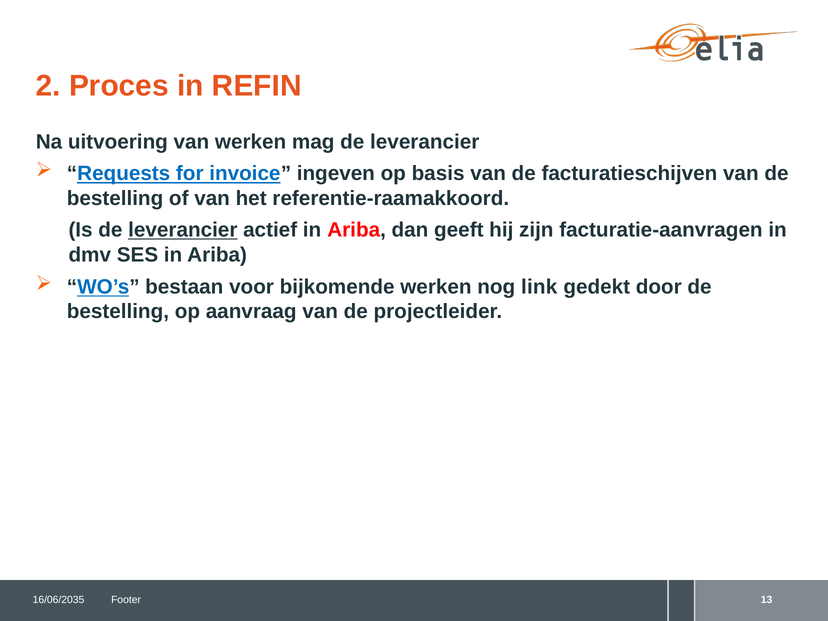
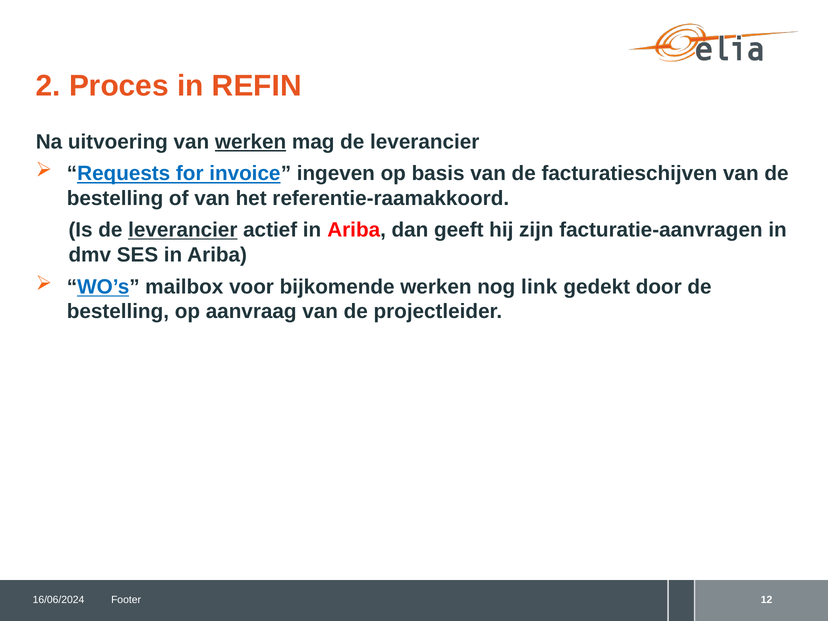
werken at (251, 142) underline: none -> present
bestaan: bestaan -> mailbox
16/06/2035: 16/06/2035 -> 16/06/2024
13: 13 -> 12
